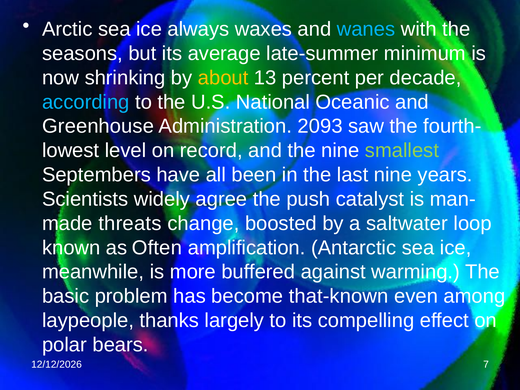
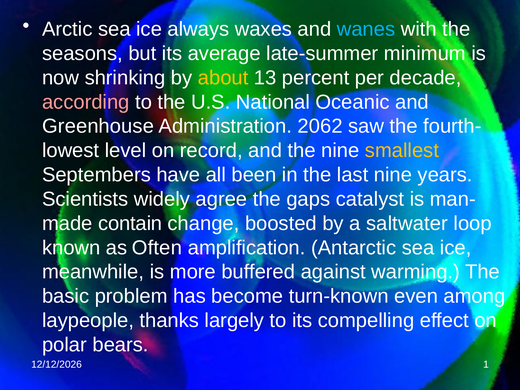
according colour: light blue -> pink
2093: 2093 -> 2062
smallest colour: light green -> yellow
push: push -> gaps
threats: threats -> contain
that-known: that-known -> turn-known
7: 7 -> 1
